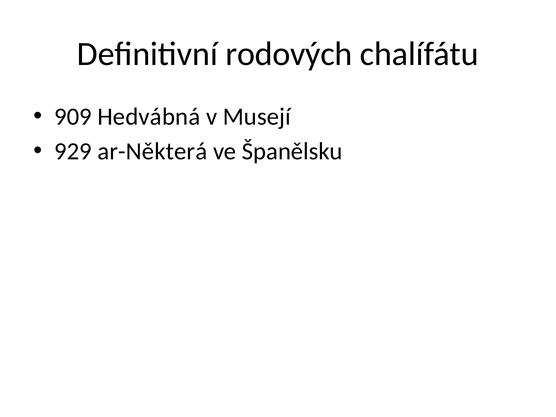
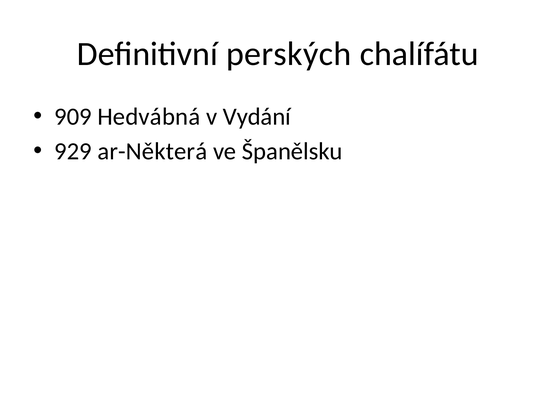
rodových: rodových -> perských
Musejí: Musejí -> Vydání
